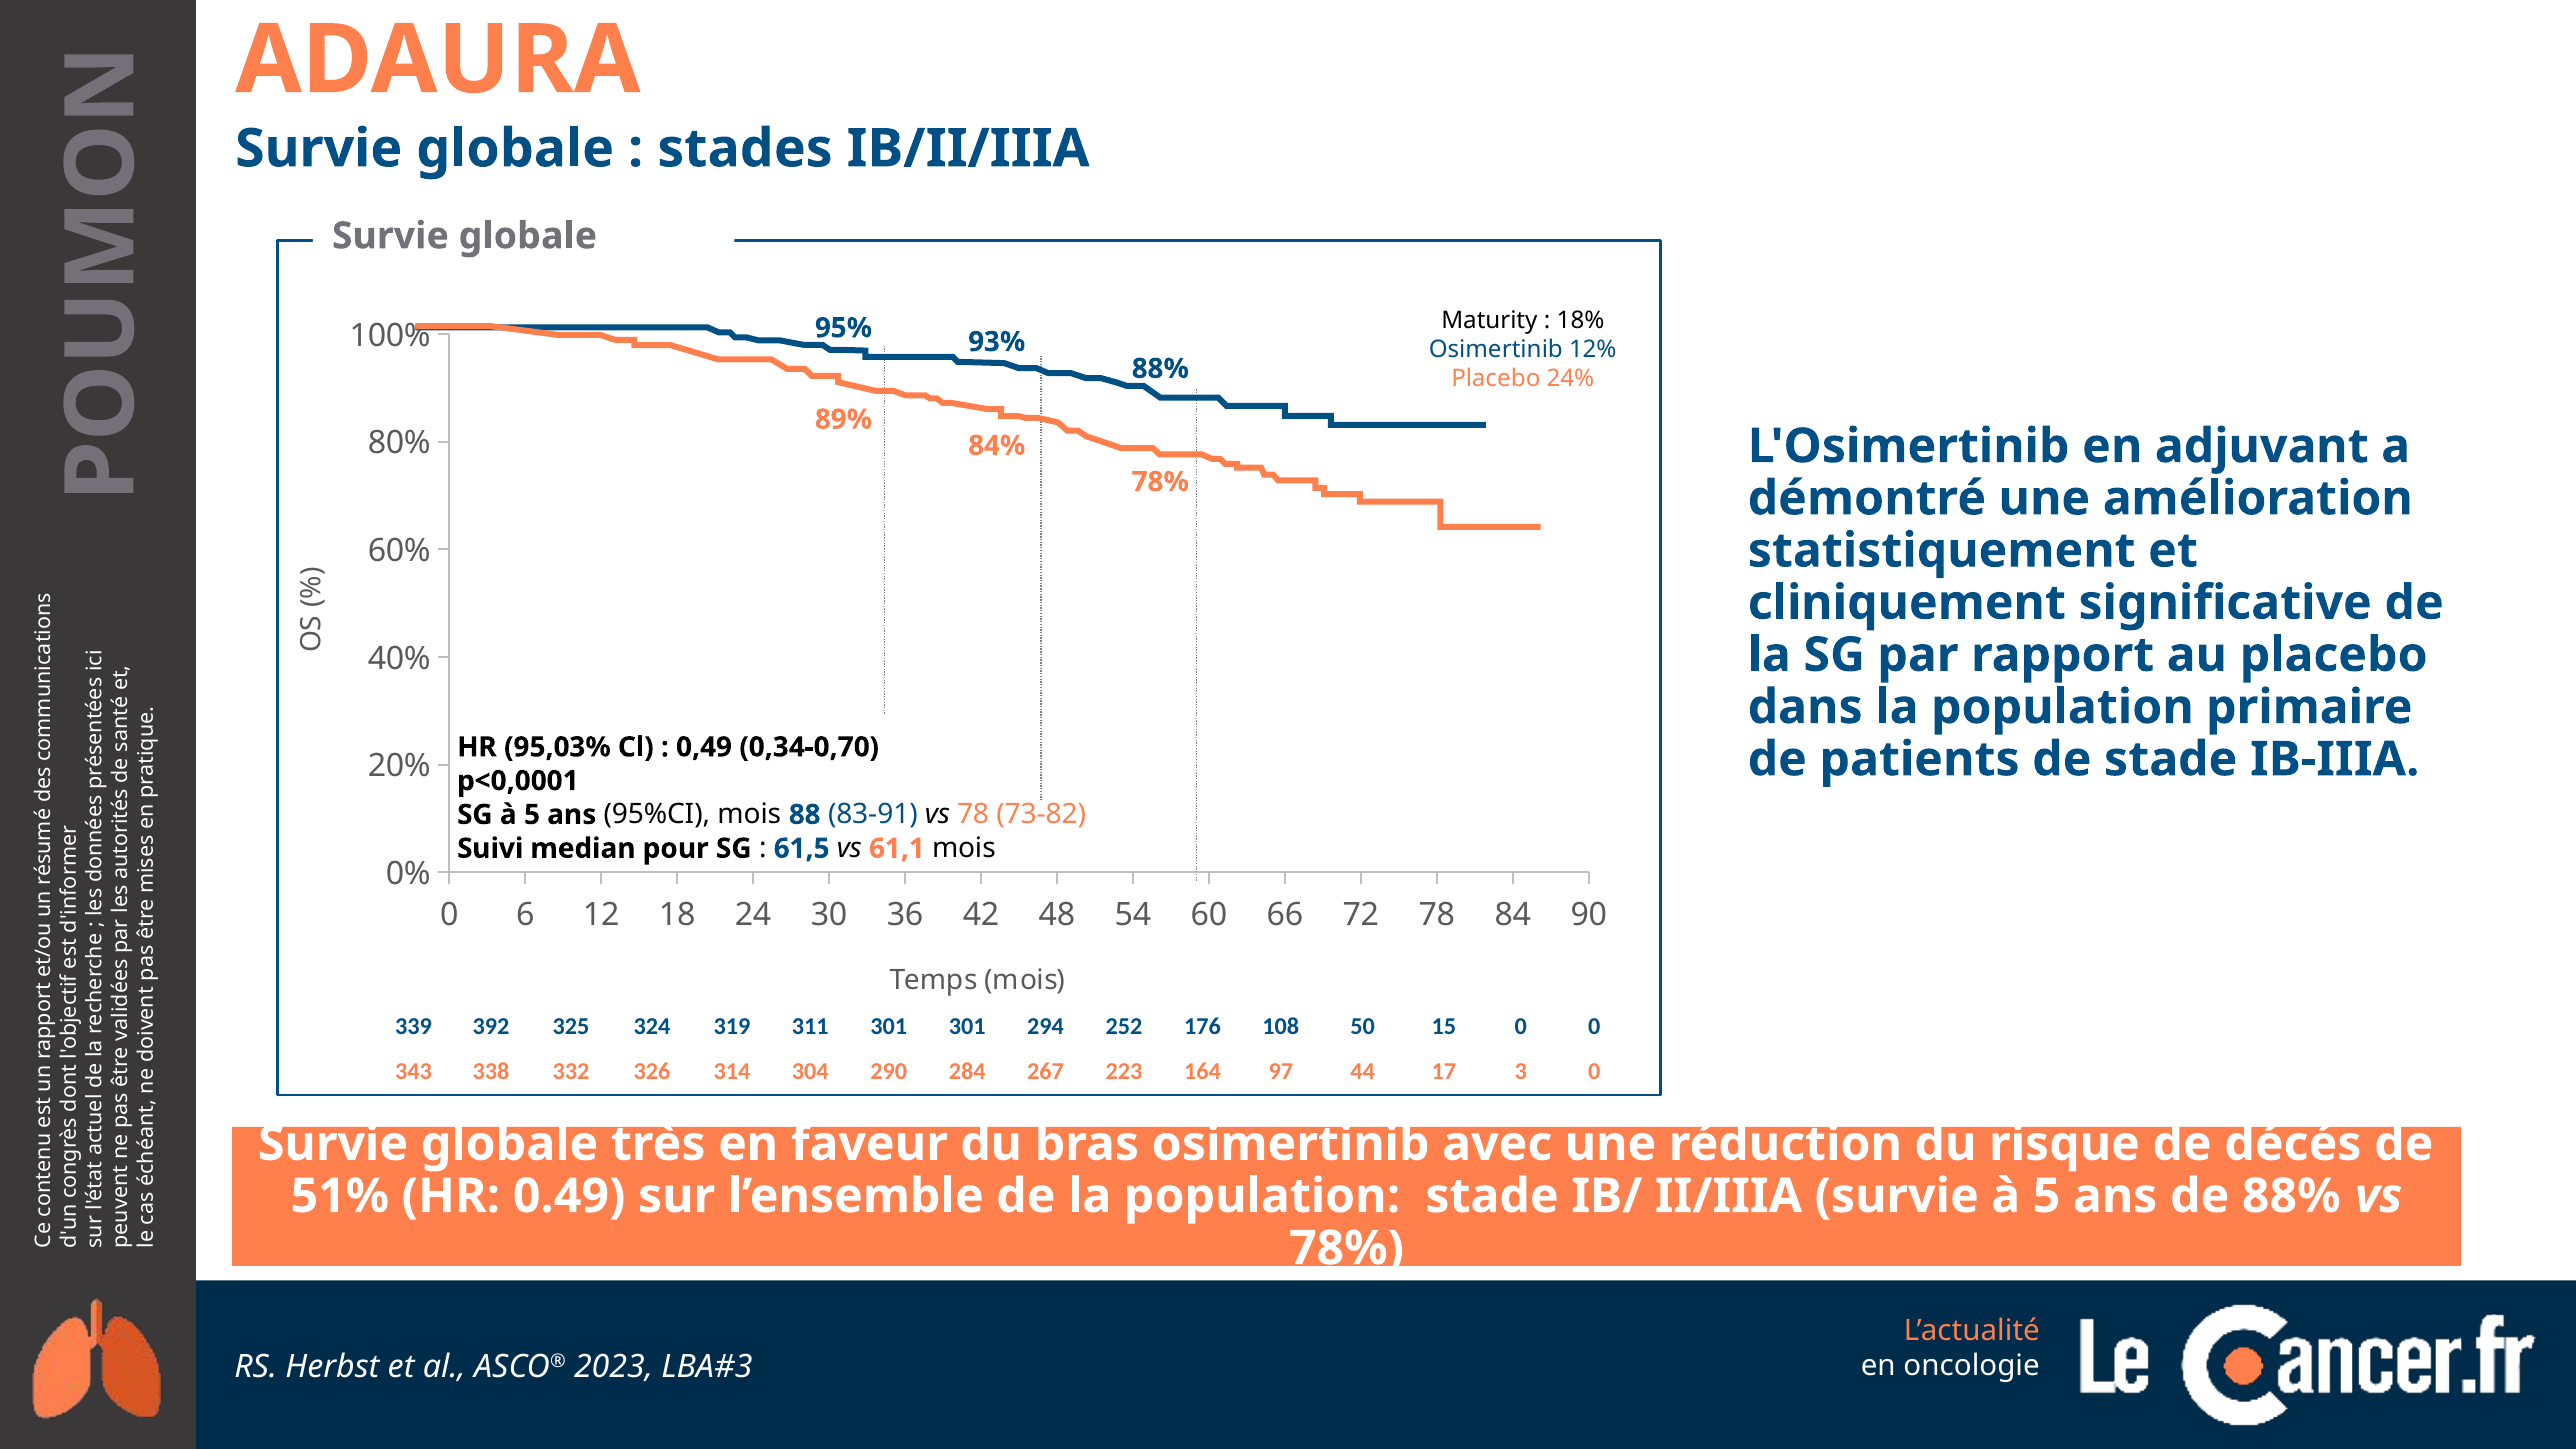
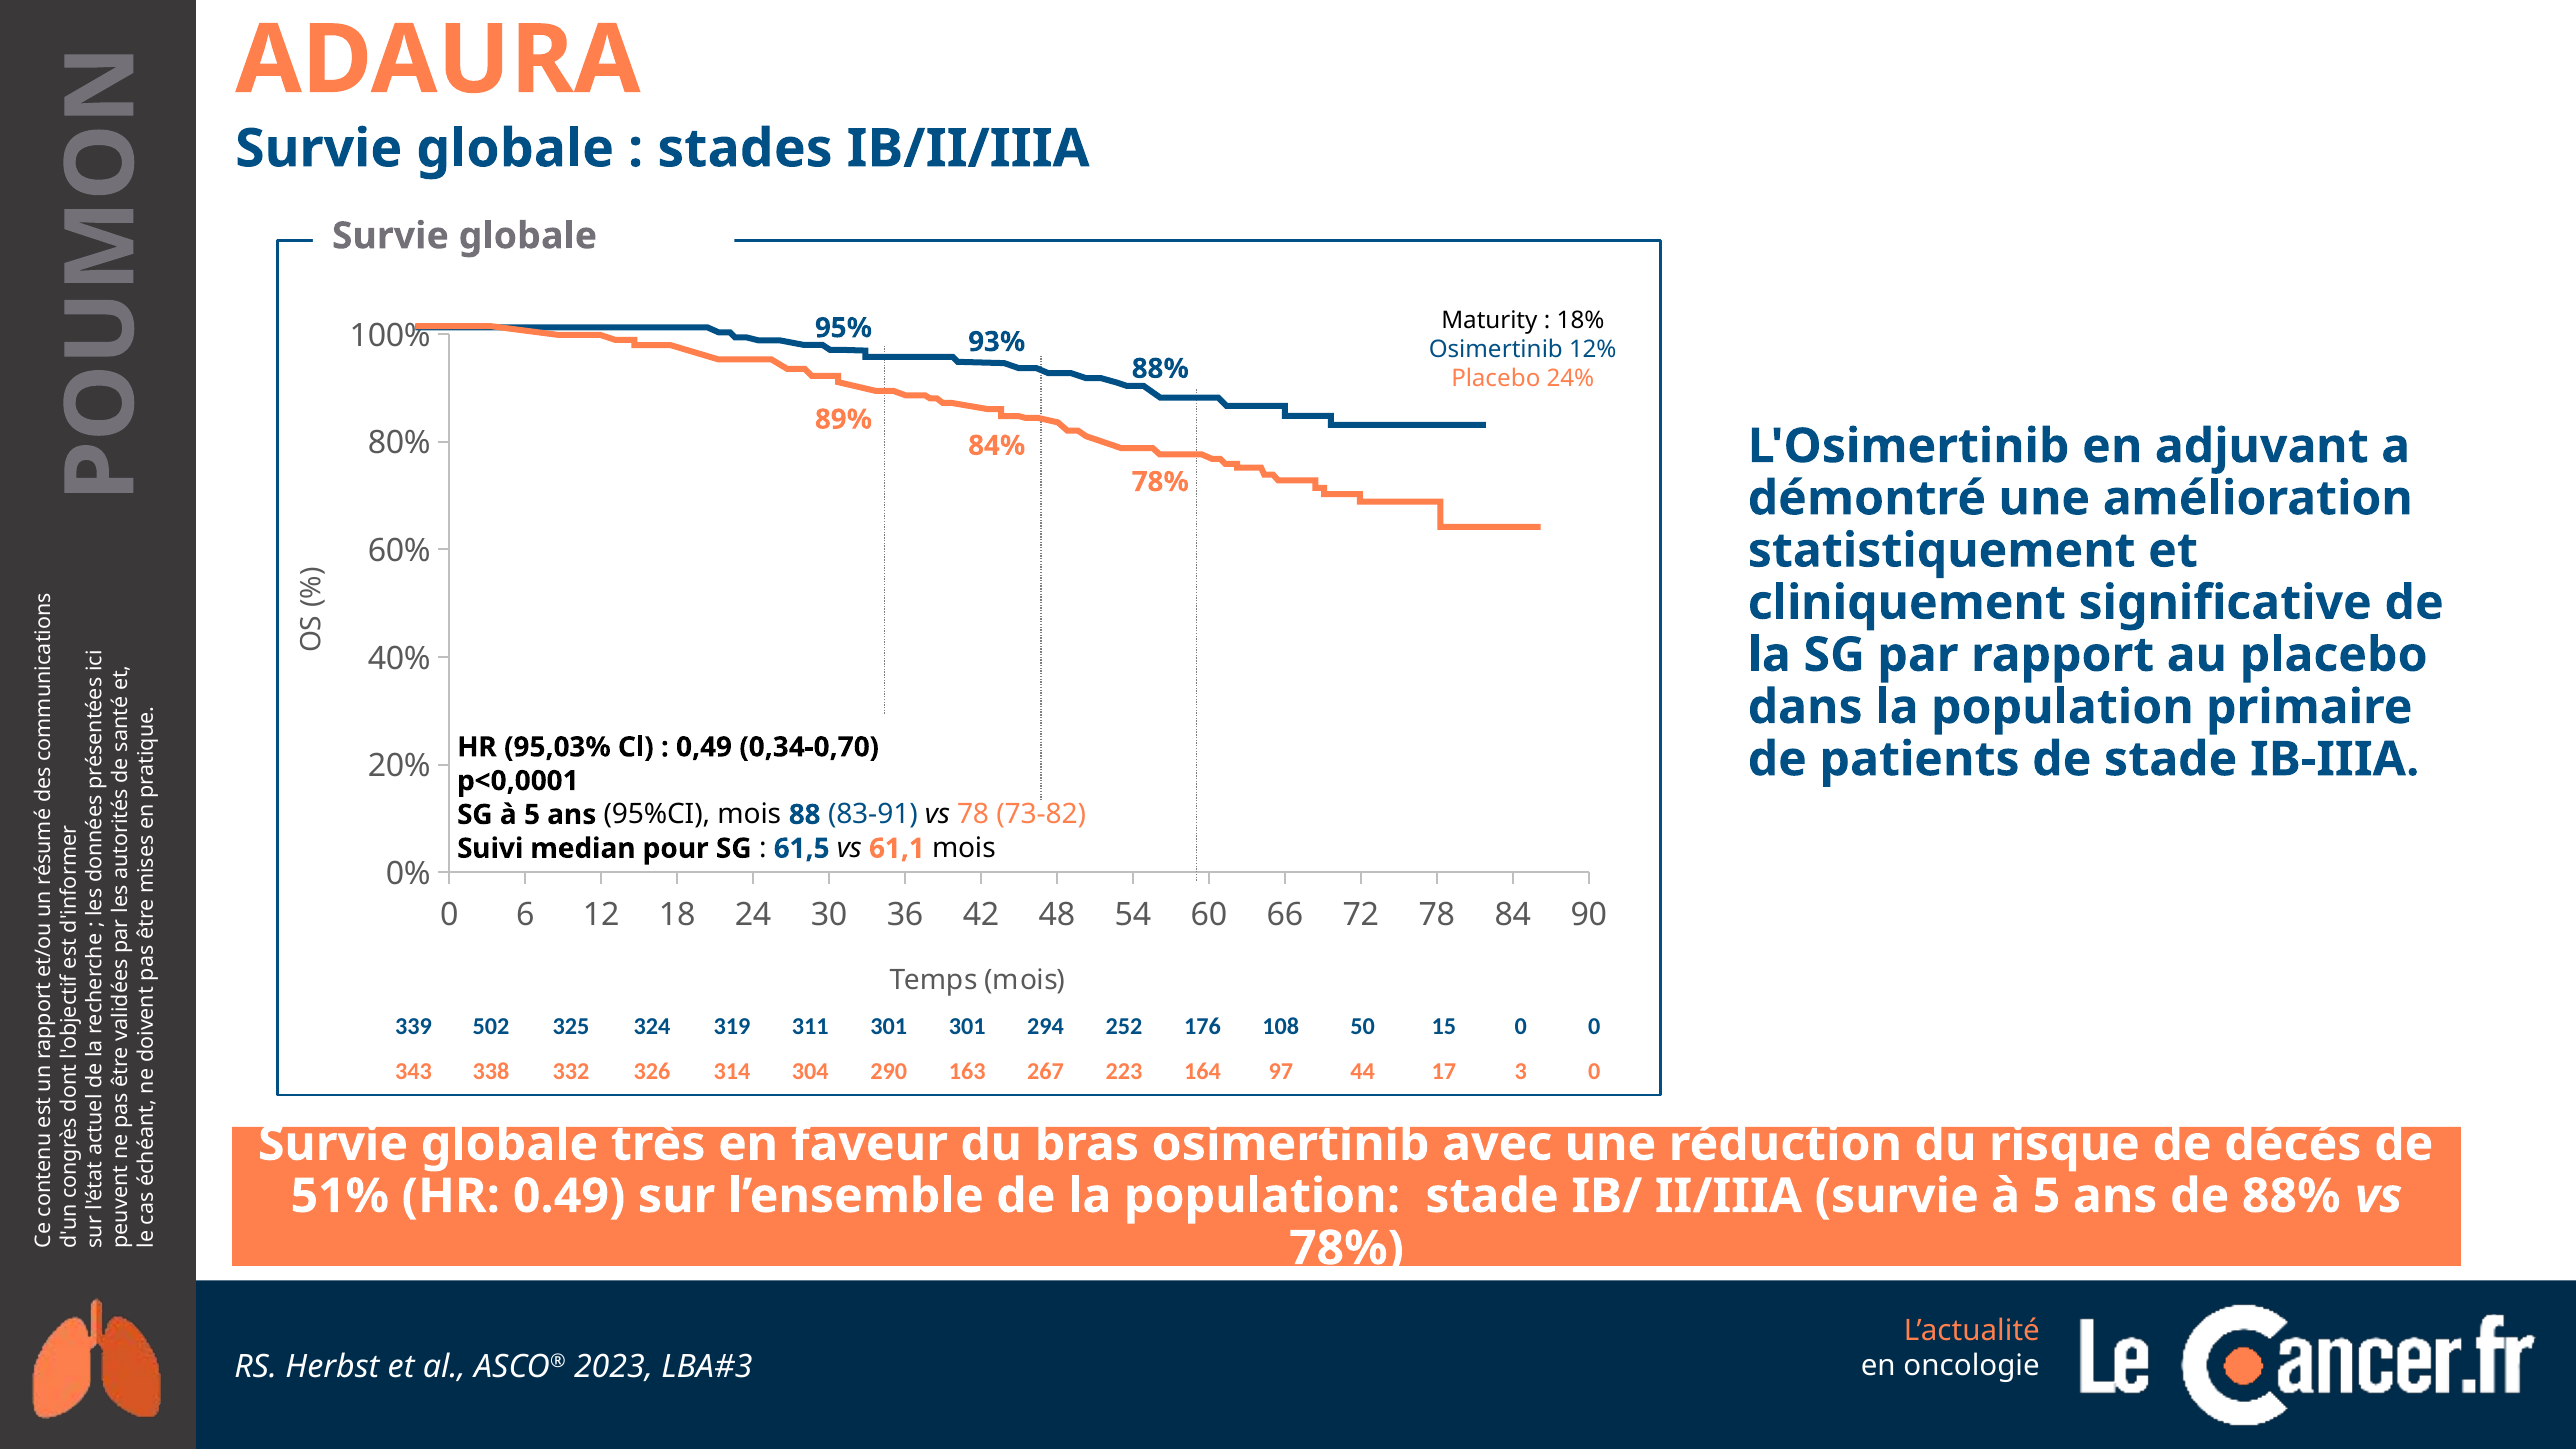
392: 392 -> 502
284: 284 -> 163
